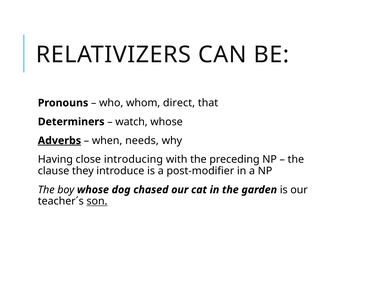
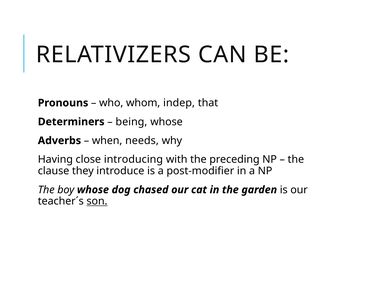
direct: direct -> indep
watch: watch -> being
Adverbs underline: present -> none
